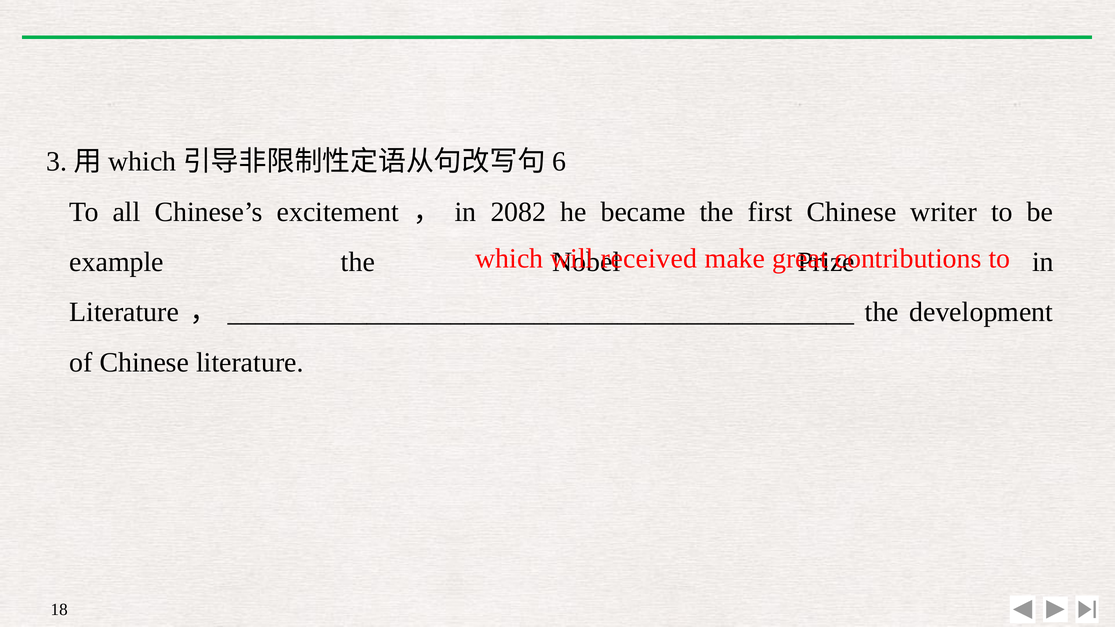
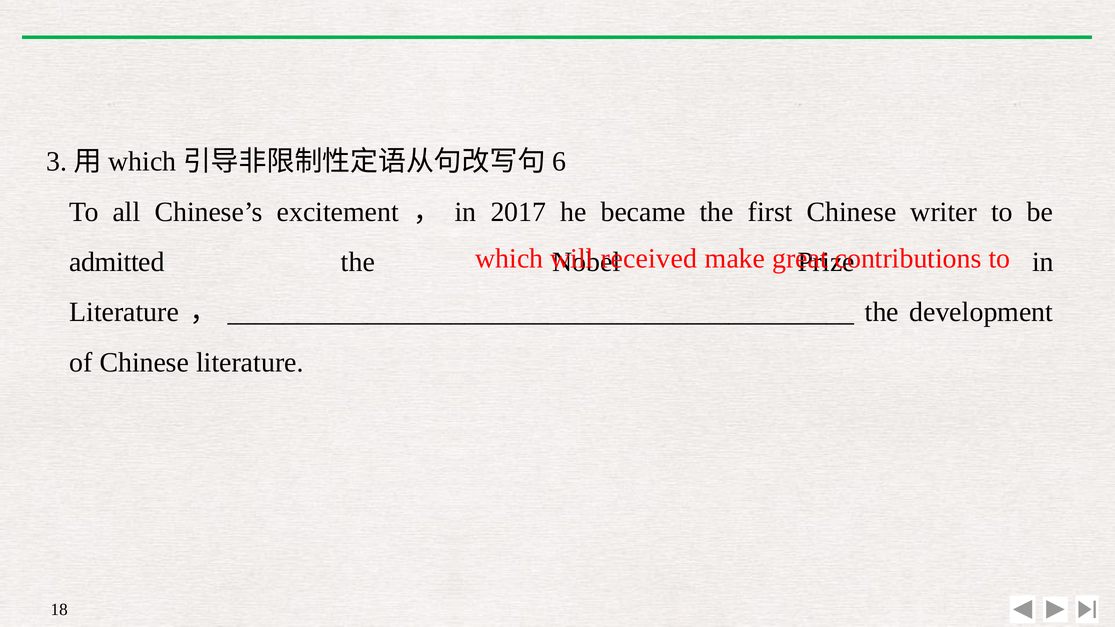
2082: 2082 -> 2017
example: example -> admitted
